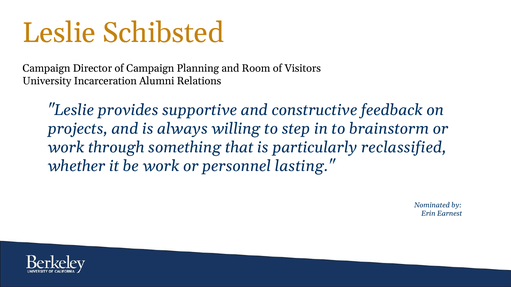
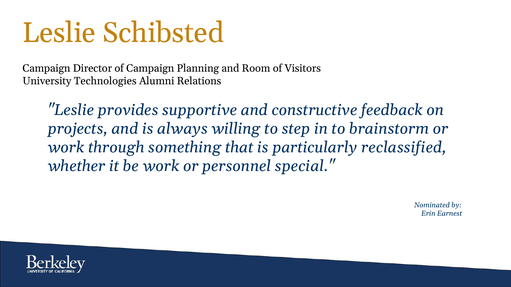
Incarceration: Incarceration -> Technologies
lasting: lasting -> special
